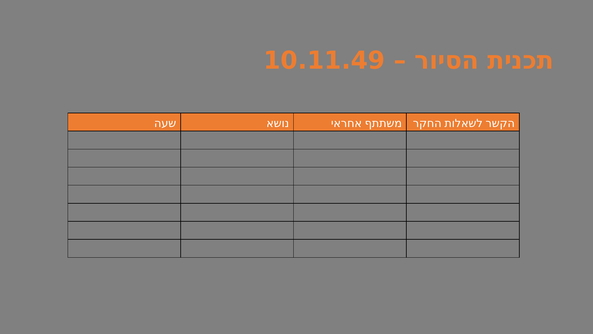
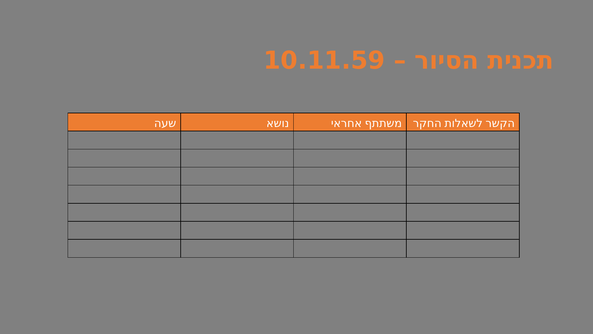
10.11.49: 10.11.49 -> 10.11.59
